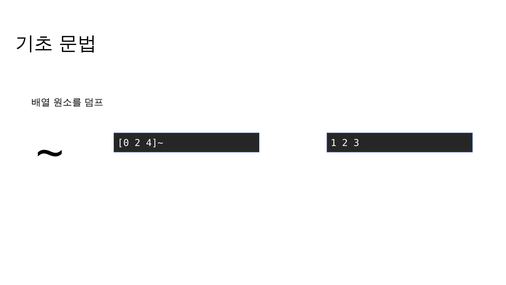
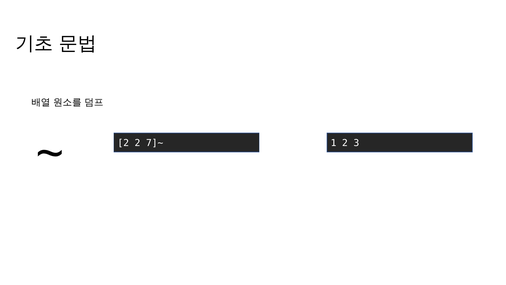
0 at (123, 143): 0 -> 2
4]~: 4]~ -> 7]~
